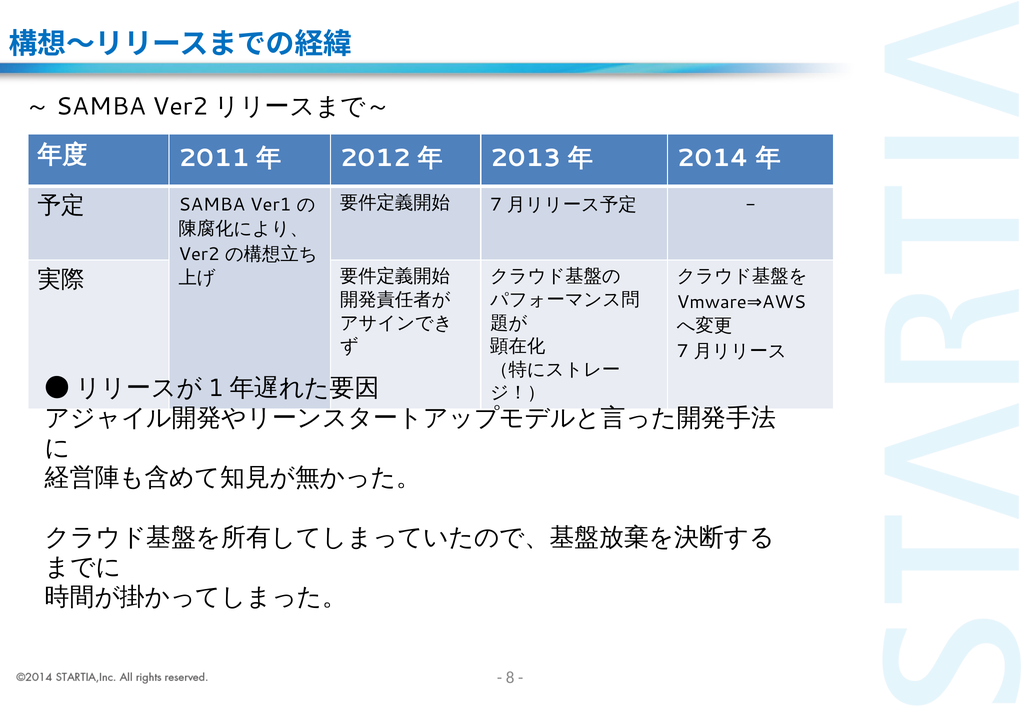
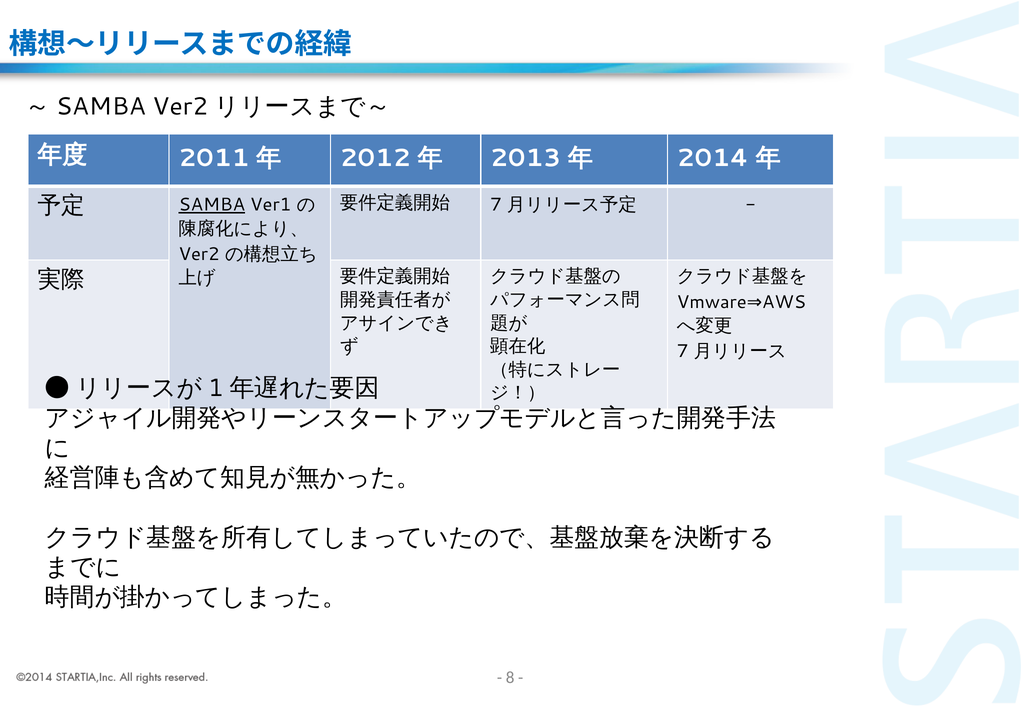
SAMBA underline: none -> present
